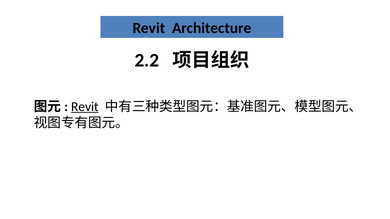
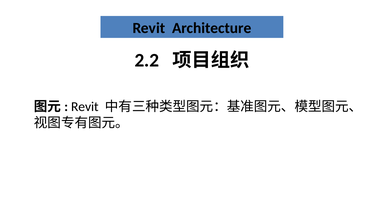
Revit at (85, 107) underline: present -> none
